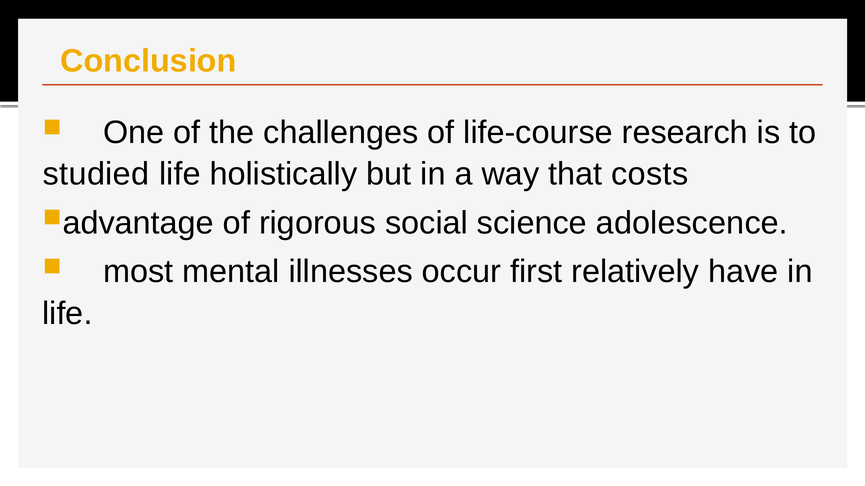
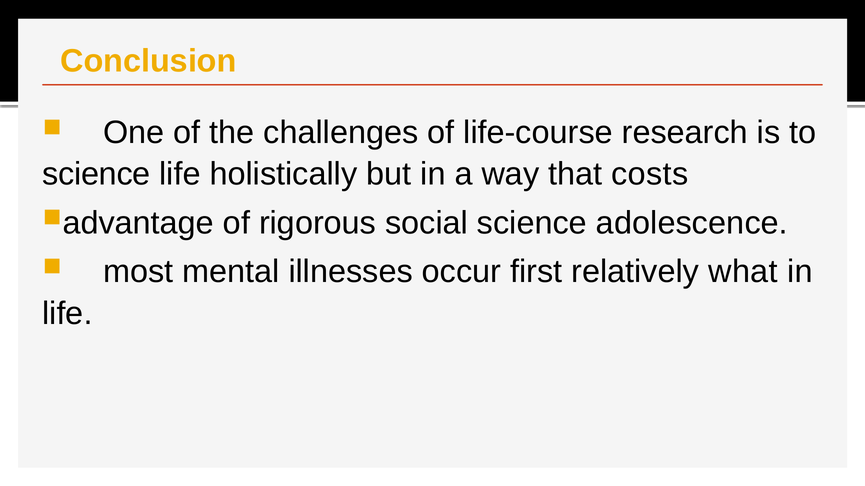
studied at (96, 174): studied -> science
have: have -> what
